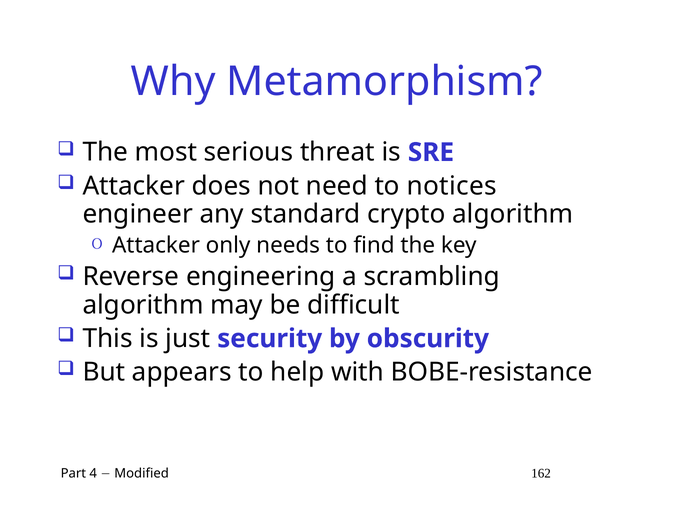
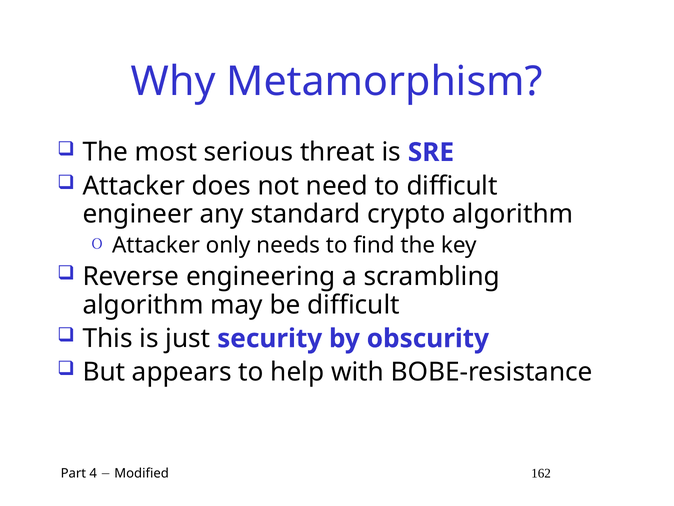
to notices: notices -> difficult
